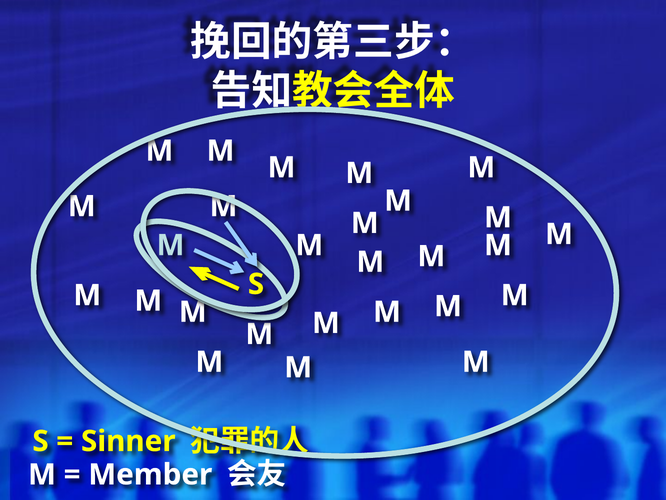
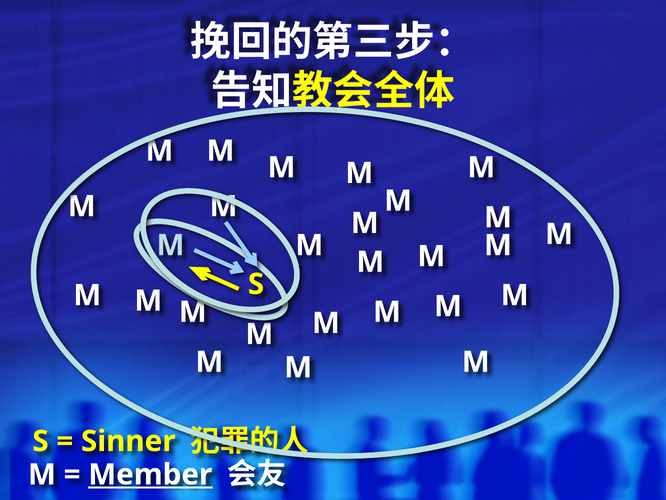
Member underline: none -> present
